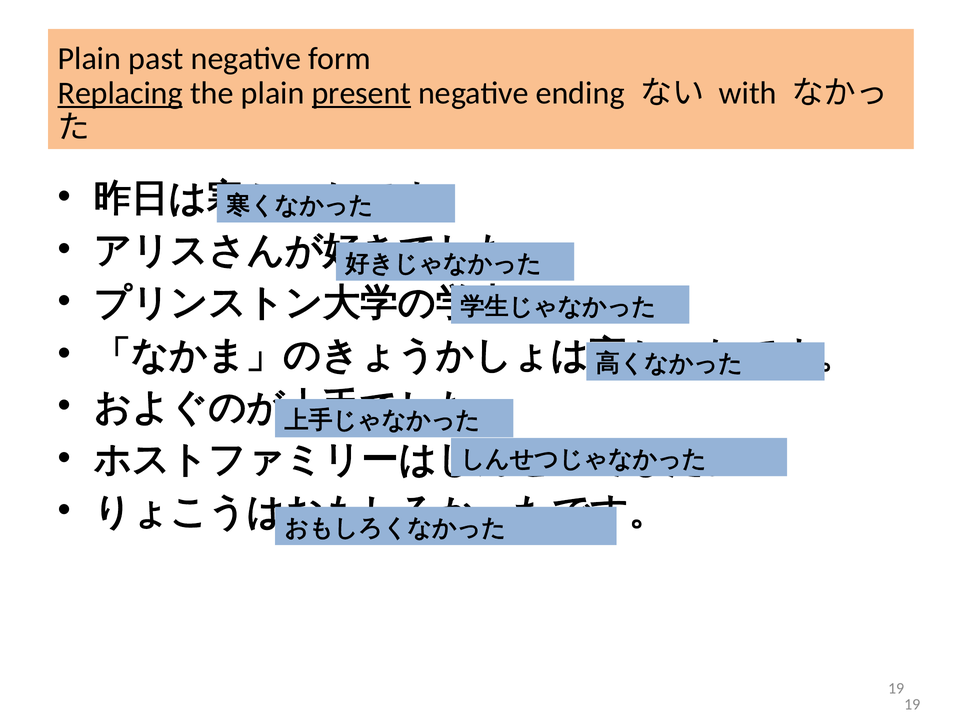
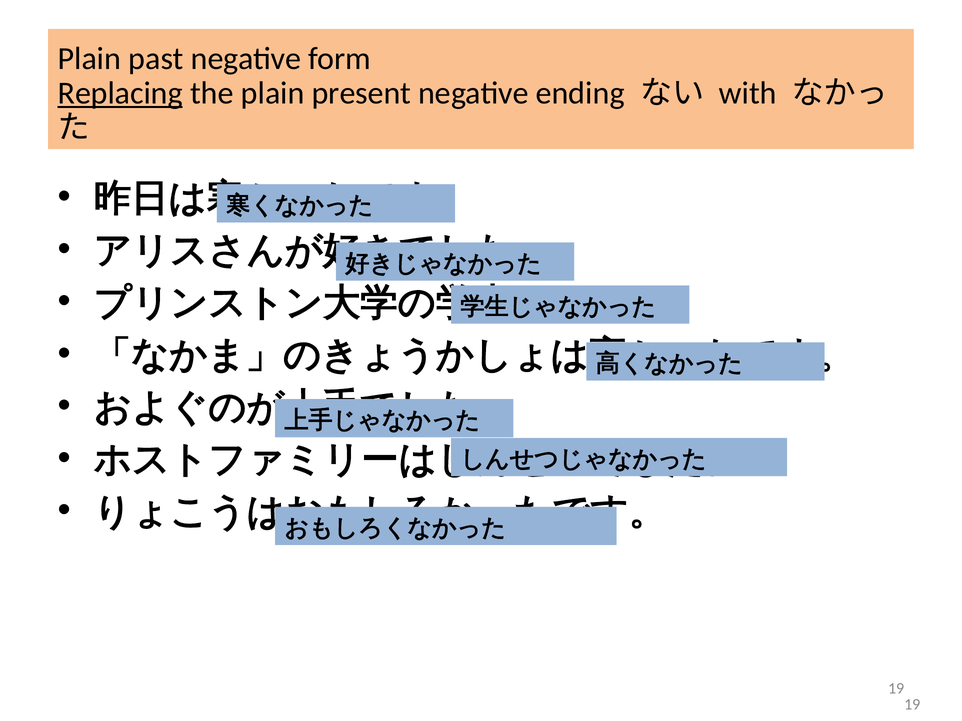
present underline: present -> none
